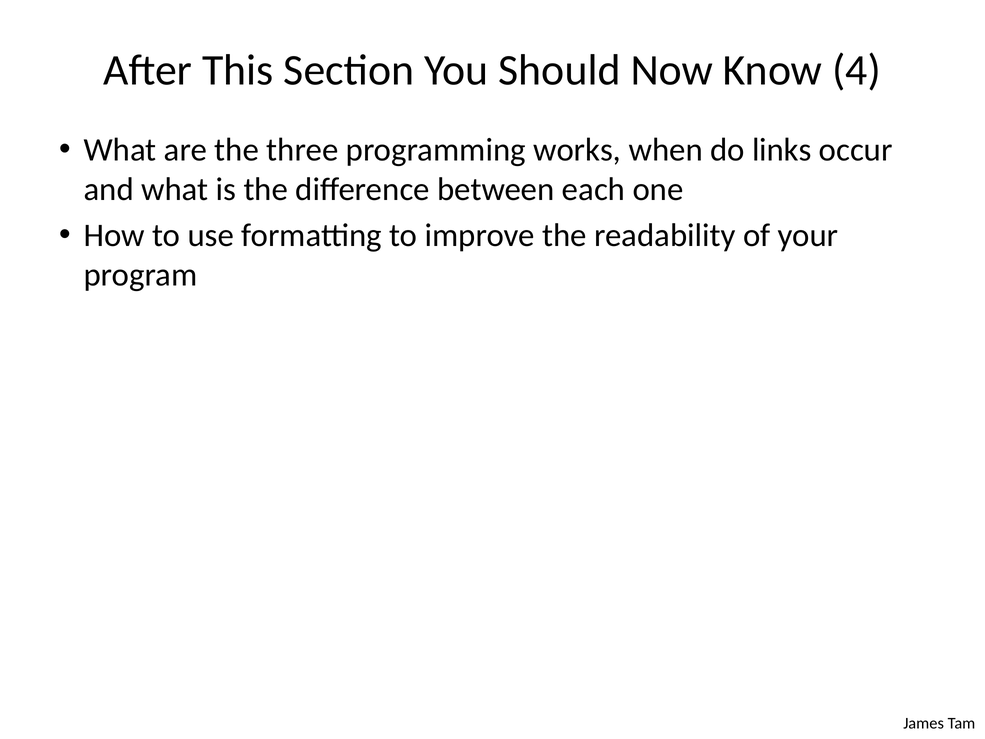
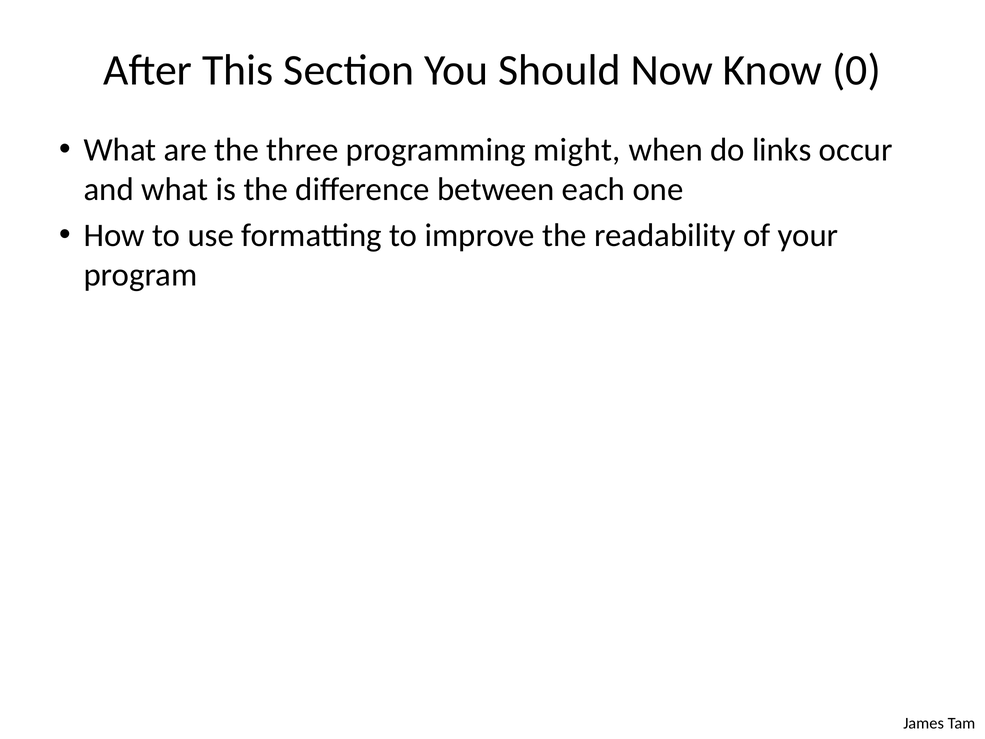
4: 4 -> 0
works: works -> might
